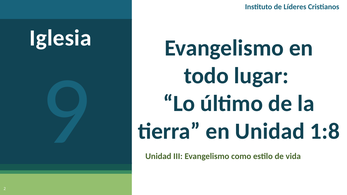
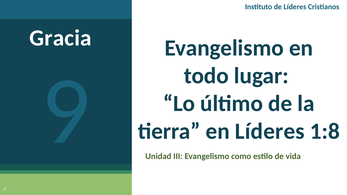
Iglesia: Iglesia -> Gracia
en Unidad: Unidad -> Líderes
